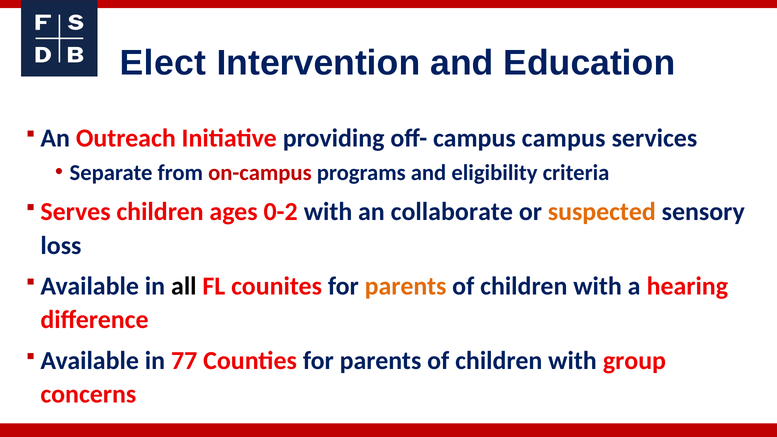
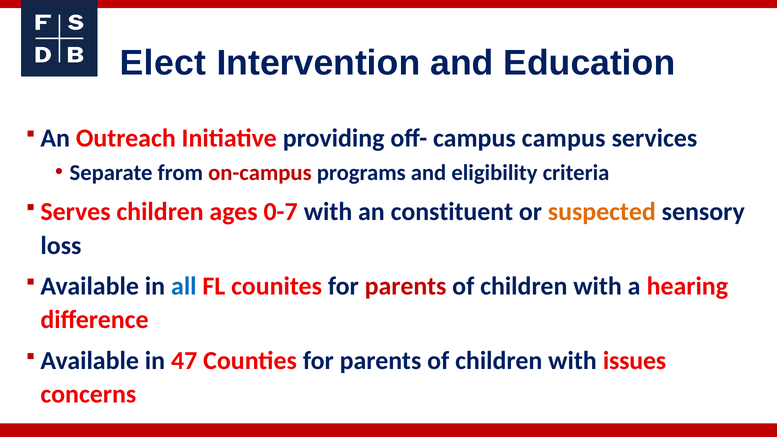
0-2: 0-2 -> 0-7
collaborate: collaborate -> constituent
all colour: black -> blue
parents at (406, 286) colour: orange -> red
77: 77 -> 47
group: group -> issues
